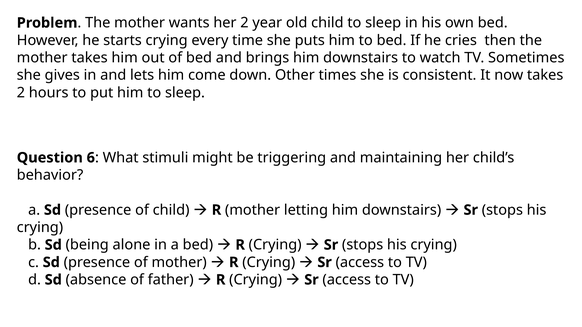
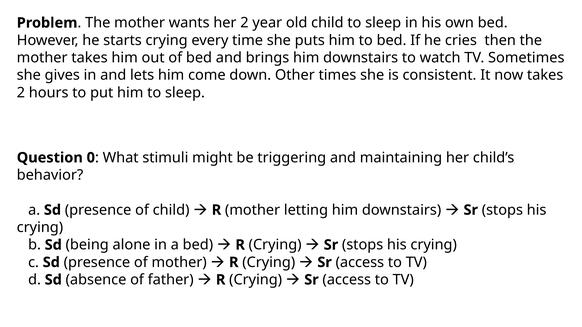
6: 6 -> 0
